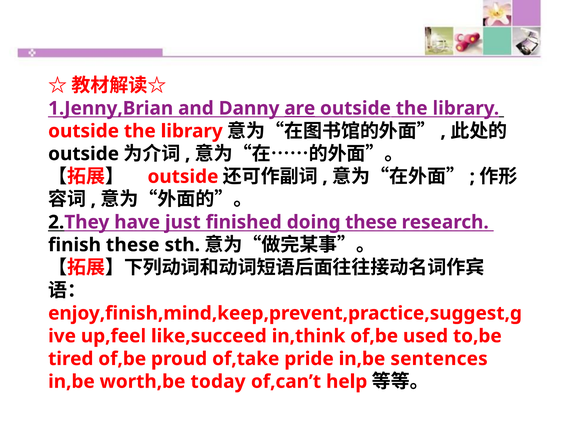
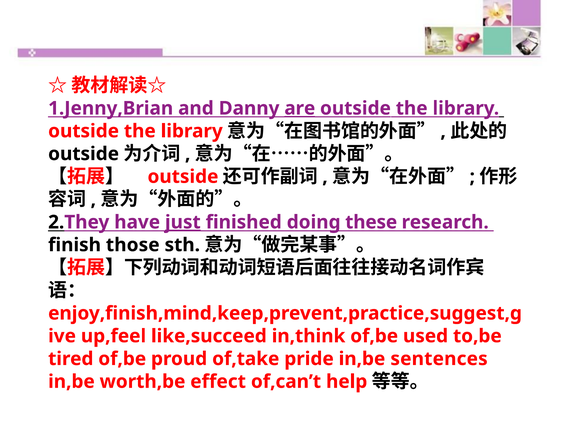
just underline: none -> present
finish these: these -> those
today: today -> effect
